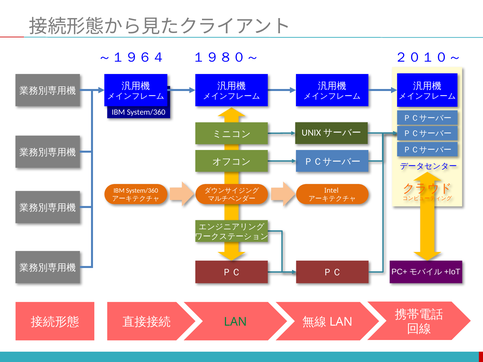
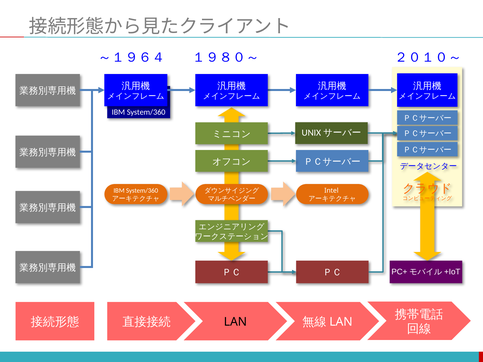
LAN colour: green -> black
